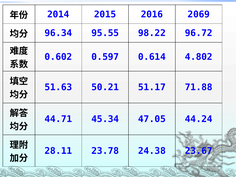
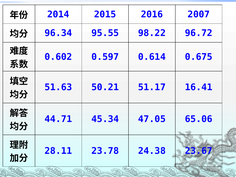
2069: 2069 -> 2007
4.802: 4.802 -> 0.675
71.88: 71.88 -> 16.41
44.24: 44.24 -> 65.06
